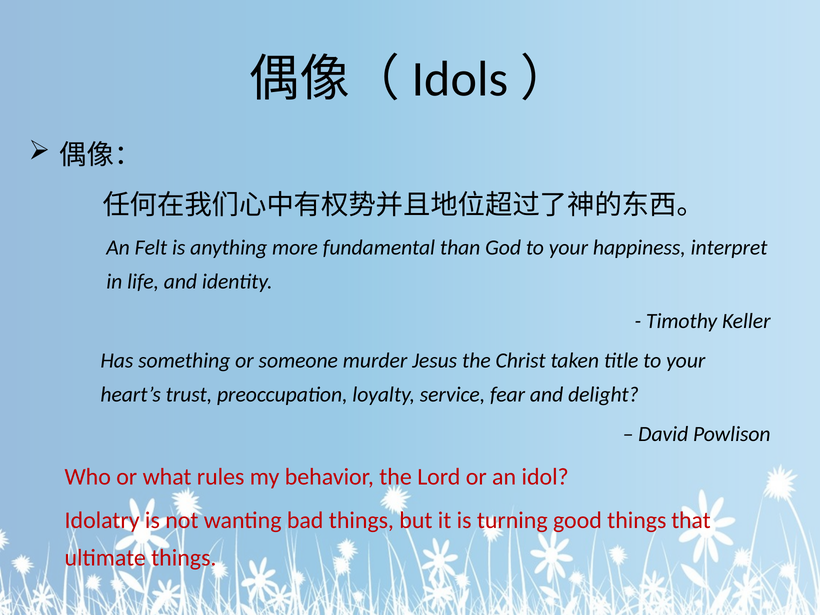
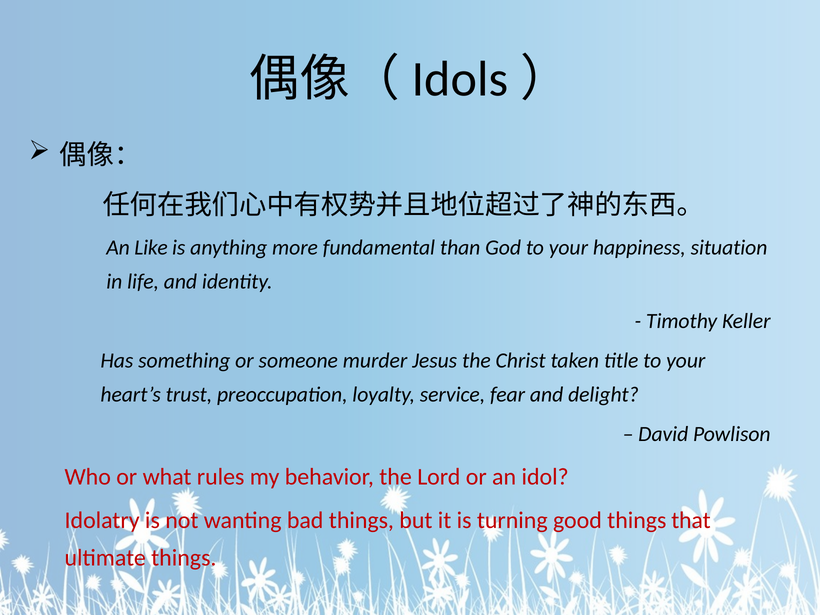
Felt: Felt -> Like
interpret: interpret -> situation
